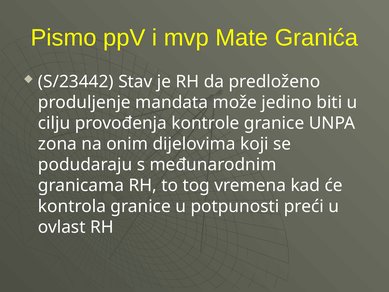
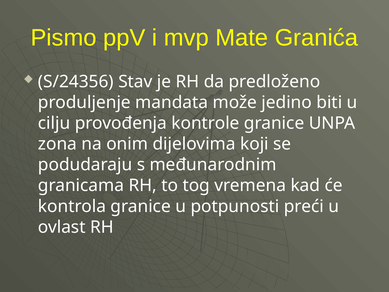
S/23442: S/23442 -> S/24356
